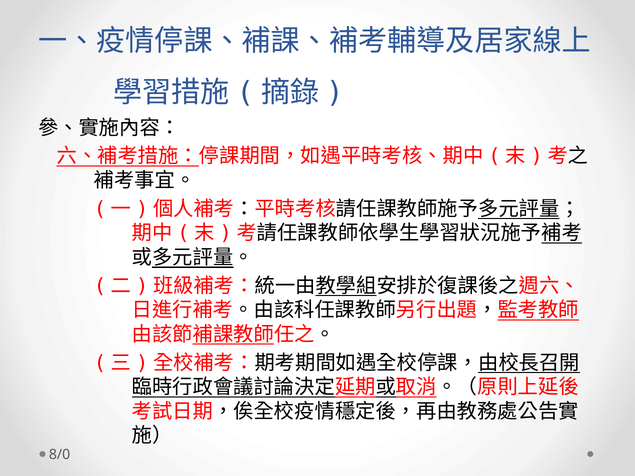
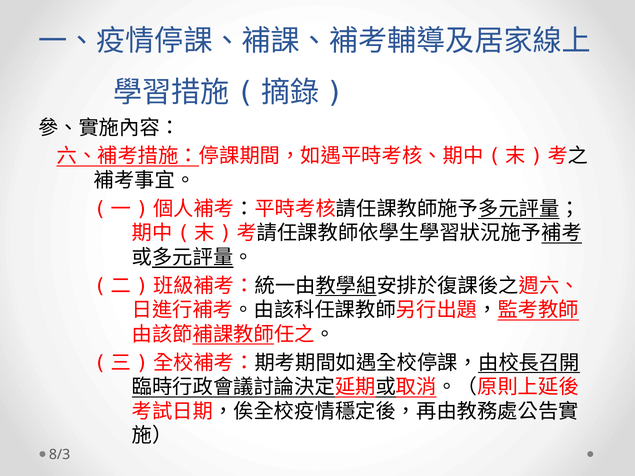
8/0: 8/0 -> 8/3
